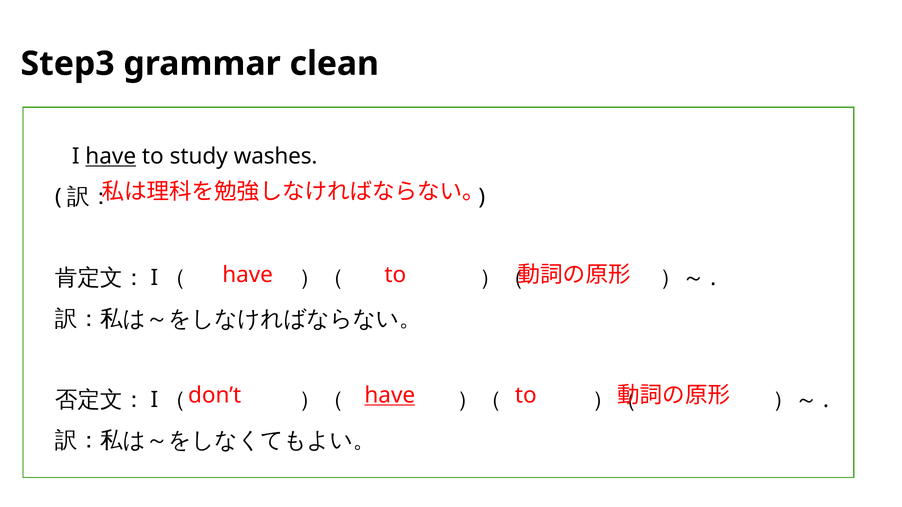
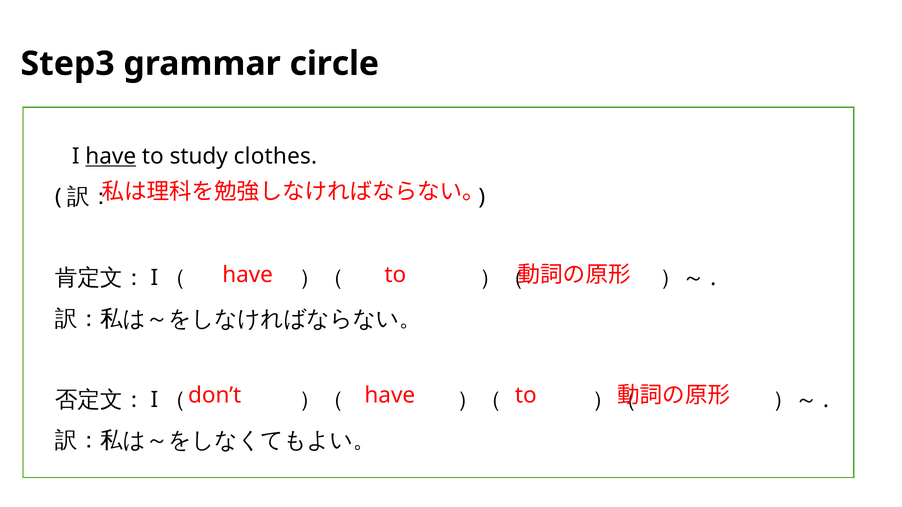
clean: clean -> circle
washes: washes -> clothes
have at (390, 396) underline: present -> none
